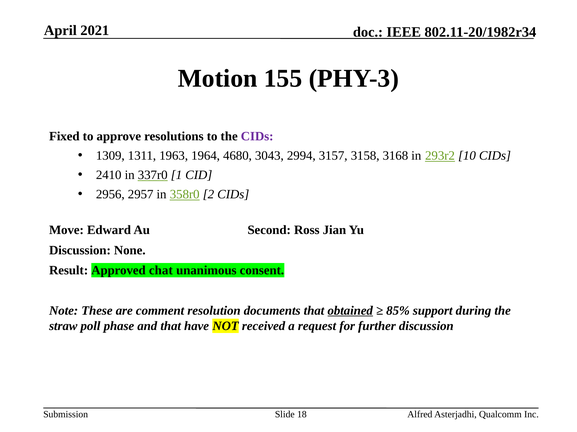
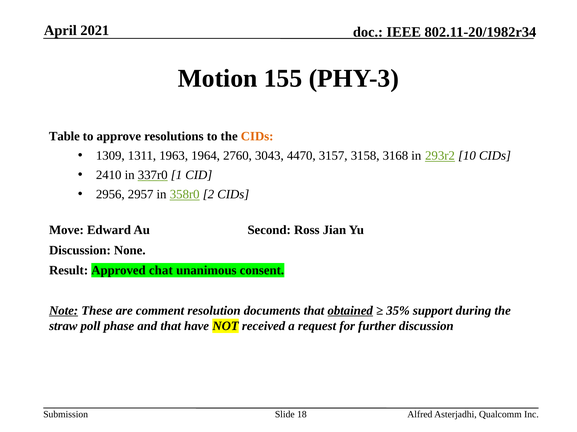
Fixed: Fixed -> Table
CIDs at (257, 137) colour: purple -> orange
4680: 4680 -> 2760
2994: 2994 -> 4470
Note underline: none -> present
85%: 85% -> 35%
